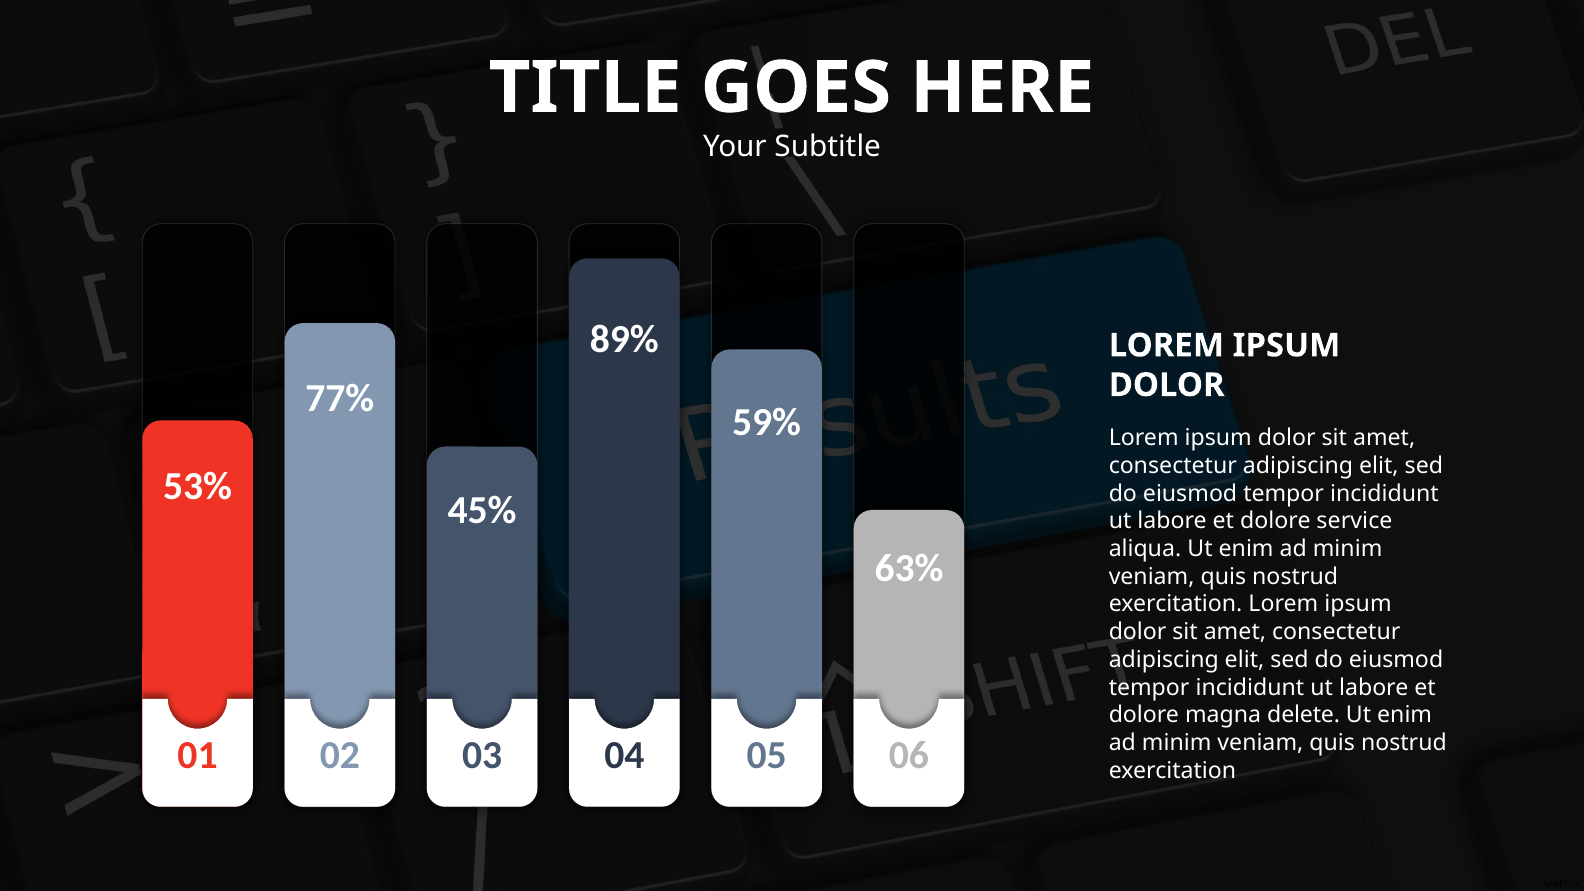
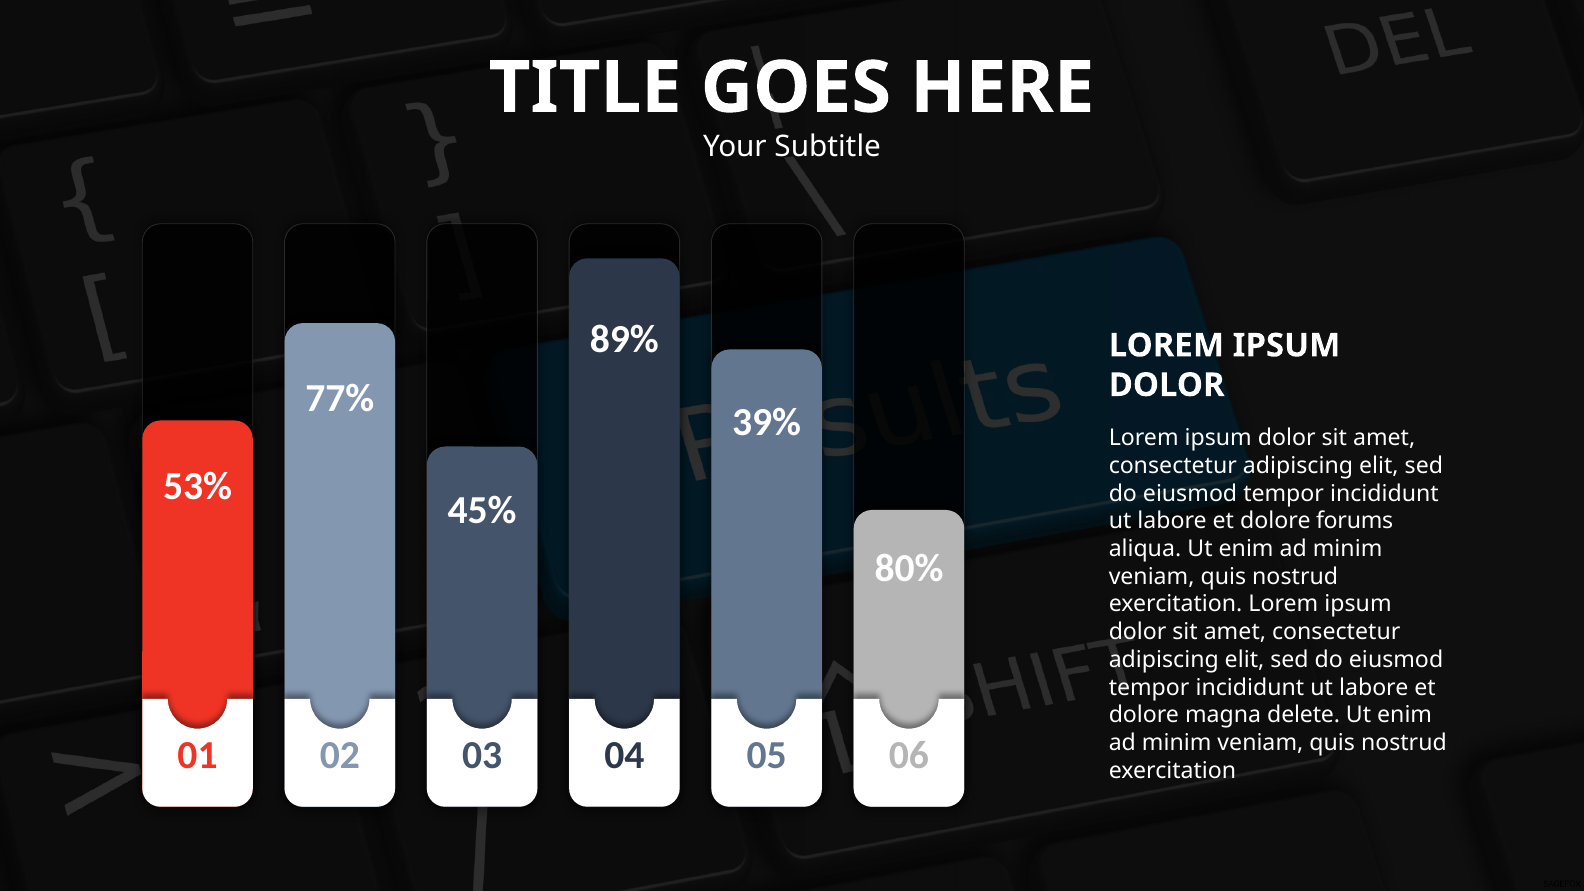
59%: 59% -> 39%
service: service -> forums
63%: 63% -> 80%
